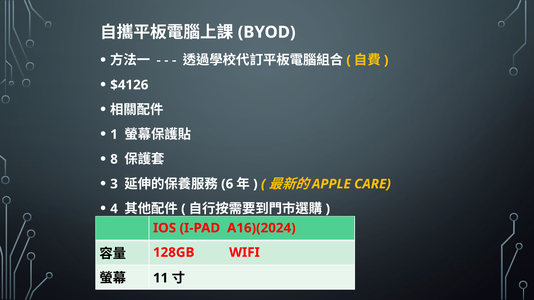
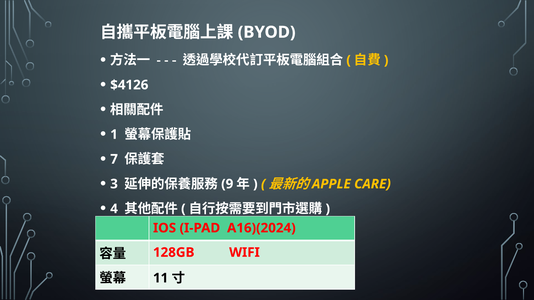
8: 8 -> 7
6: 6 -> 9
